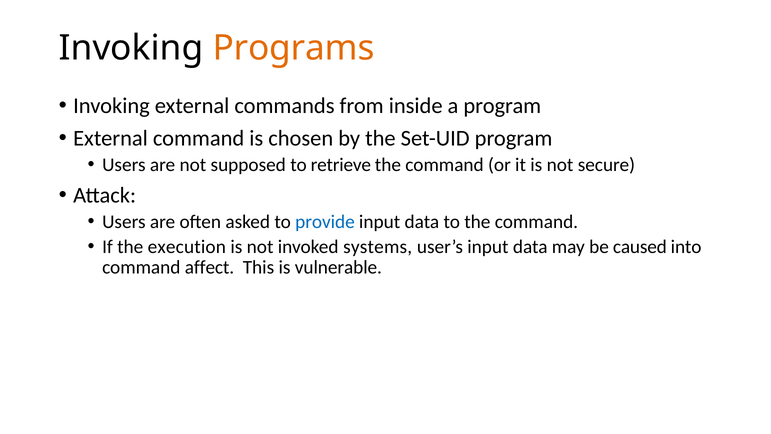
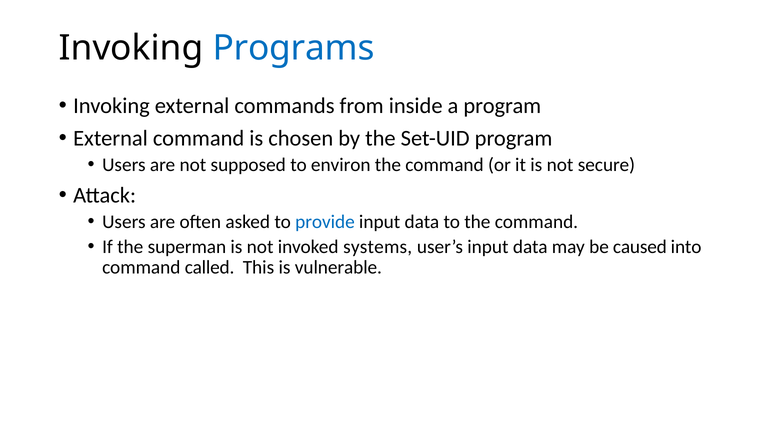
Programs colour: orange -> blue
retrieve: retrieve -> environ
execution: execution -> superman
affect: affect -> called
